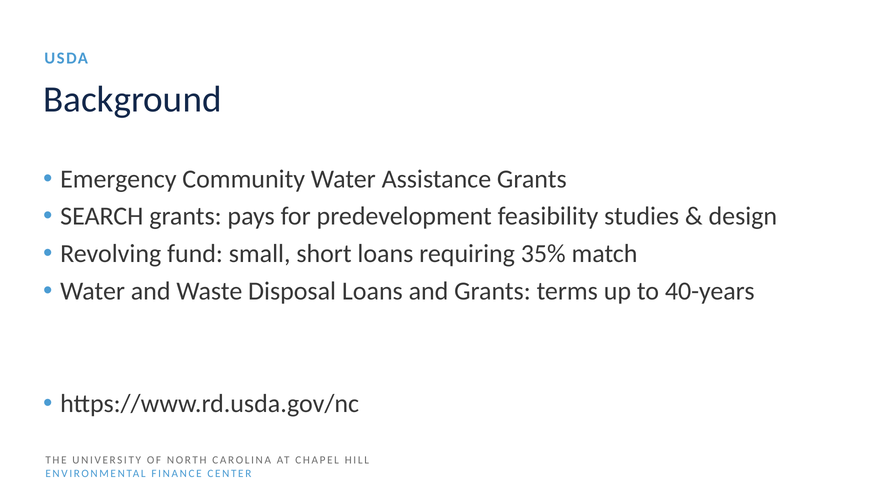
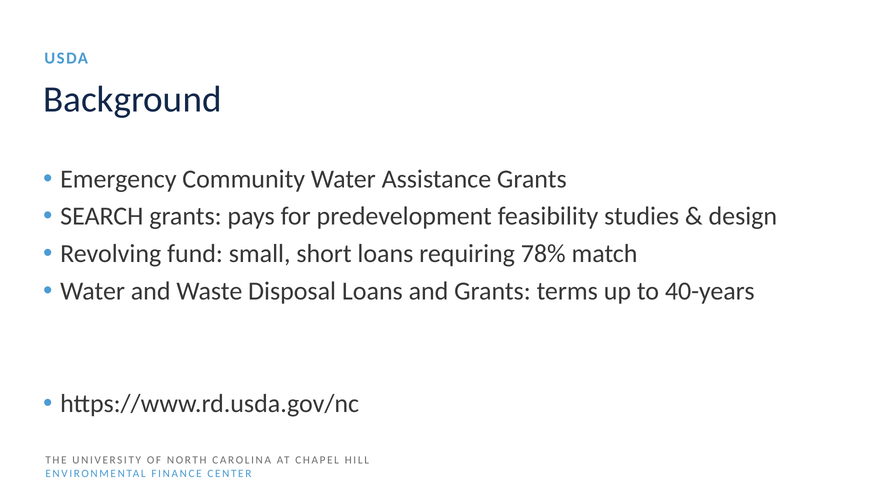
35%: 35% -> 78%
